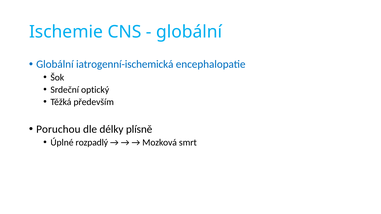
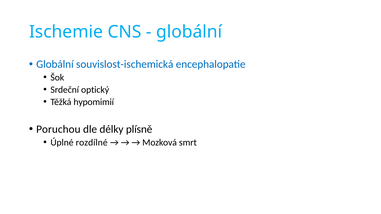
iatrogenní-ischemická: iatrogenní-ischemická -> souvislost-ischemická
především: především -> hypomimií
rozpadlý: rozpadlý -> rozdílné
